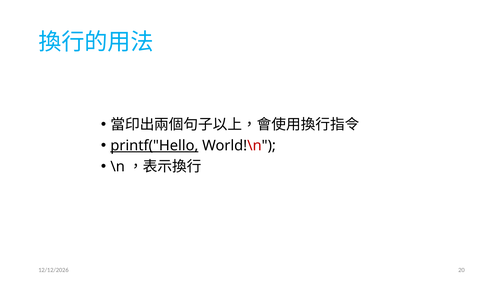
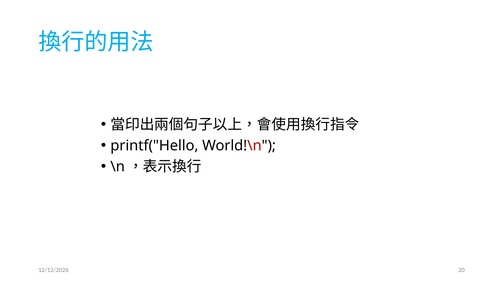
printf("Hello underline: present -> none
